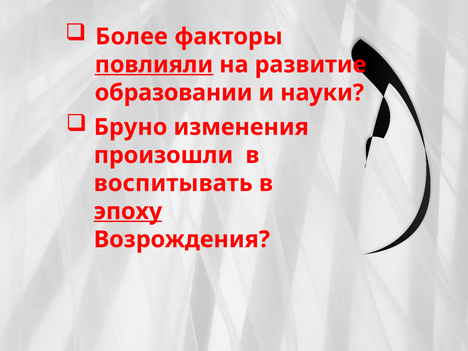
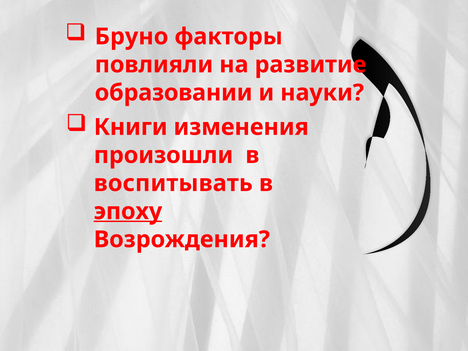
Более: Более -> Бруно
повлияли underline: present -> none
Бруно: Бруно -> Книги
